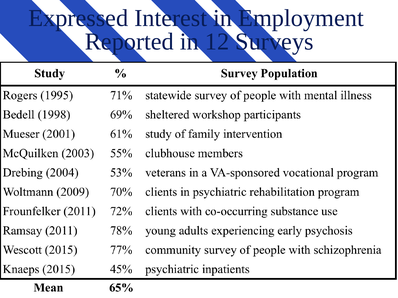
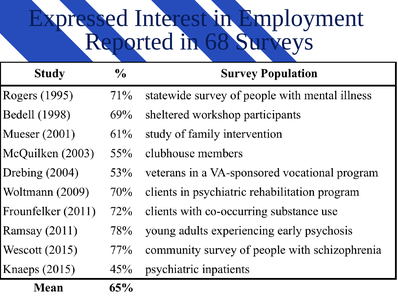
12: 12 -> 68
